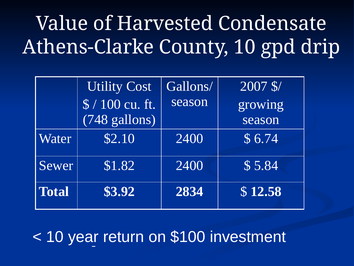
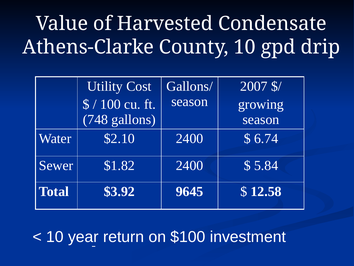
2834: 2834 -> 9645
